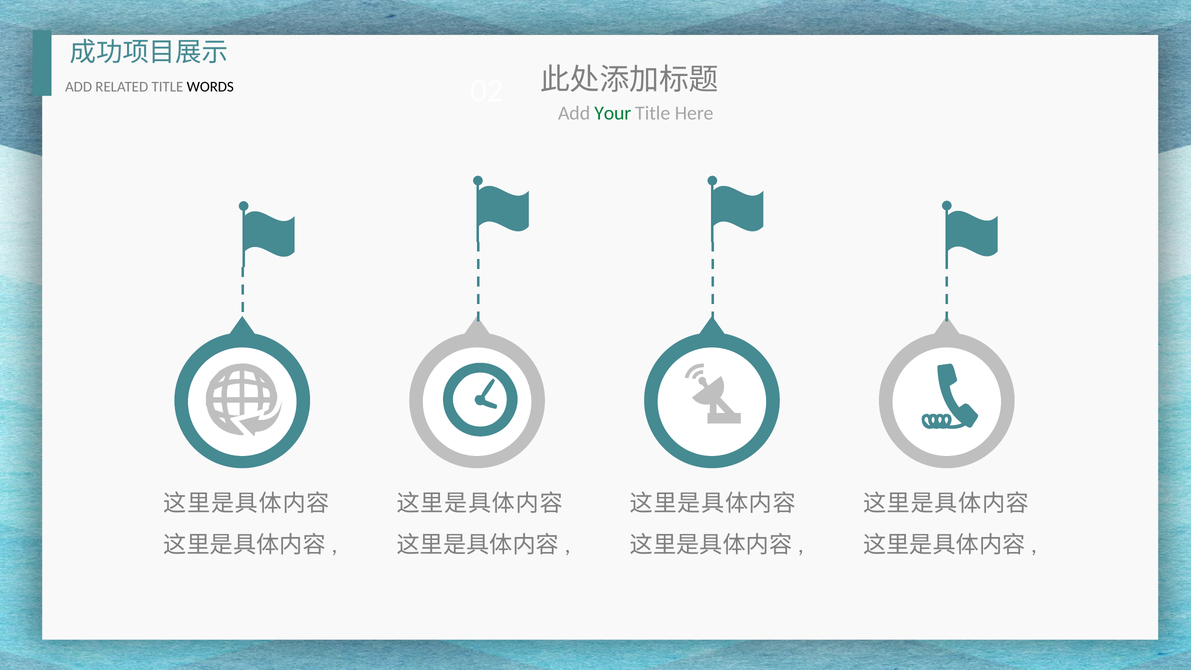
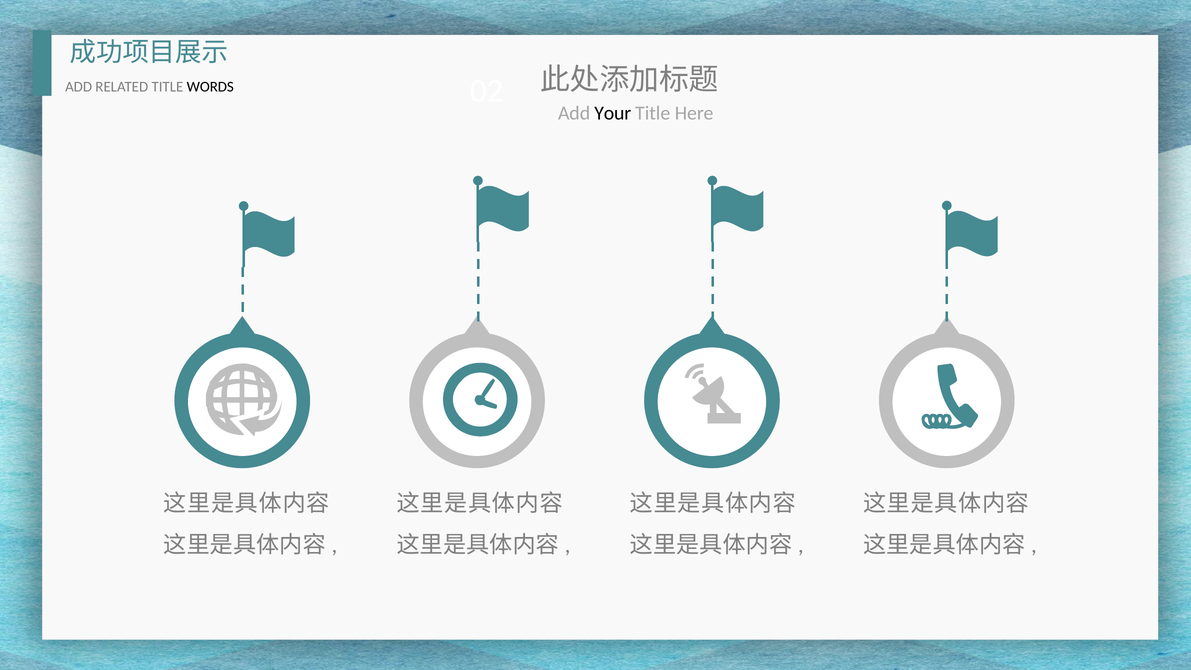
Your colour: green -> black
